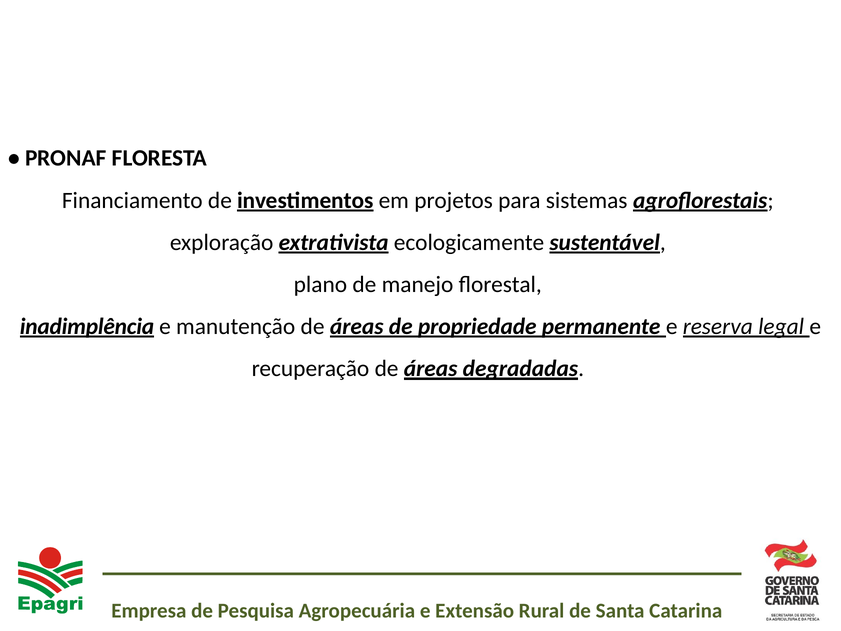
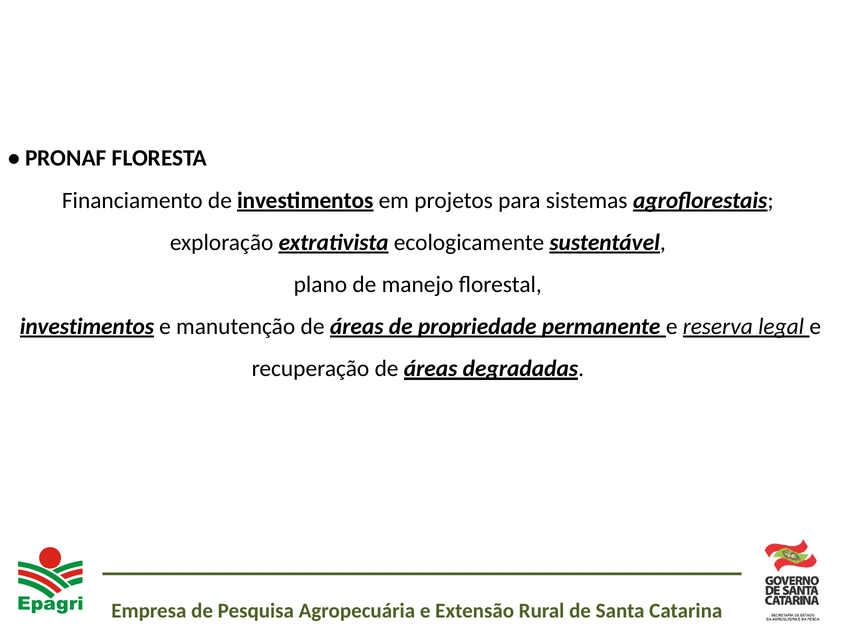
inadimplência at (87, 326): inadimplência -> investimentos
